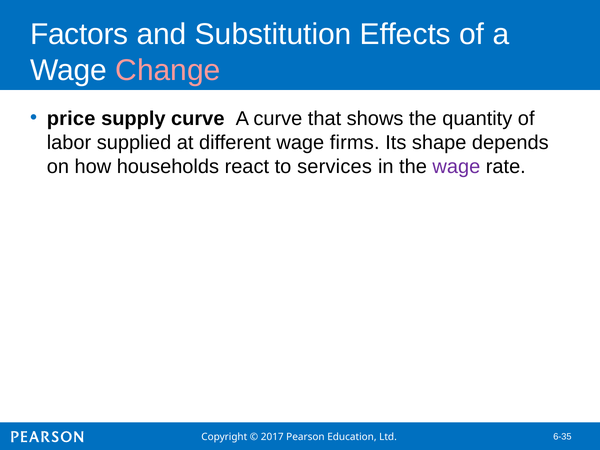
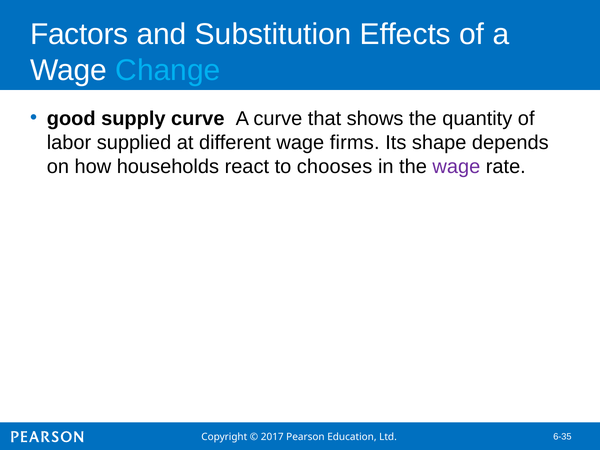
Change colour: pink -> light blue
price: price -> good
services: services -> chooses
